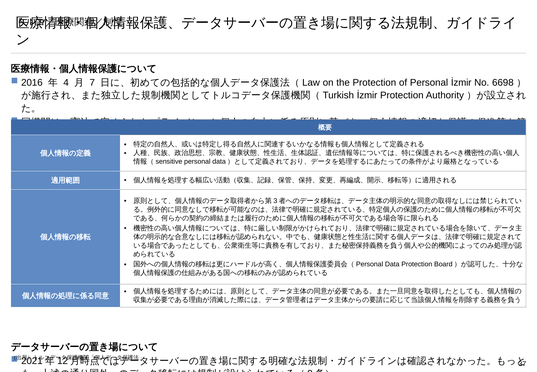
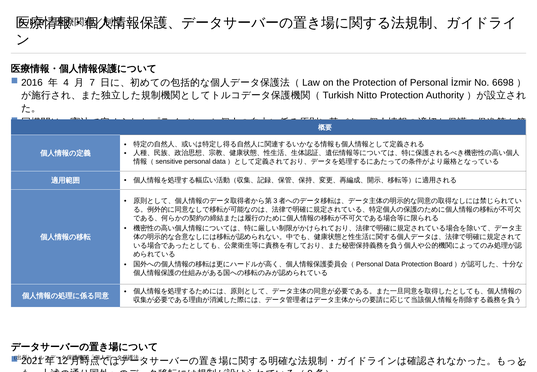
İzmir at (367, 95): İzmir -> Nitto
